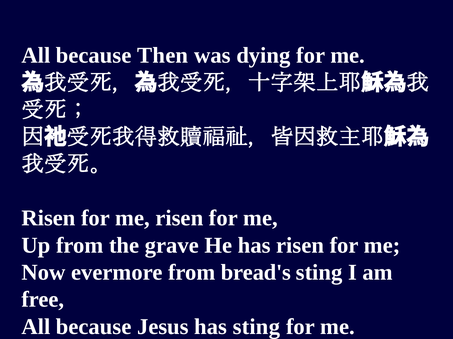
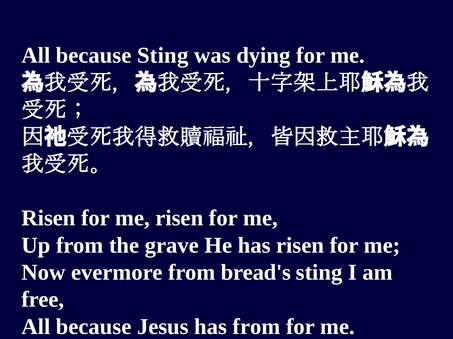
because Then: Then -> Sting
has sting: sting -> from
